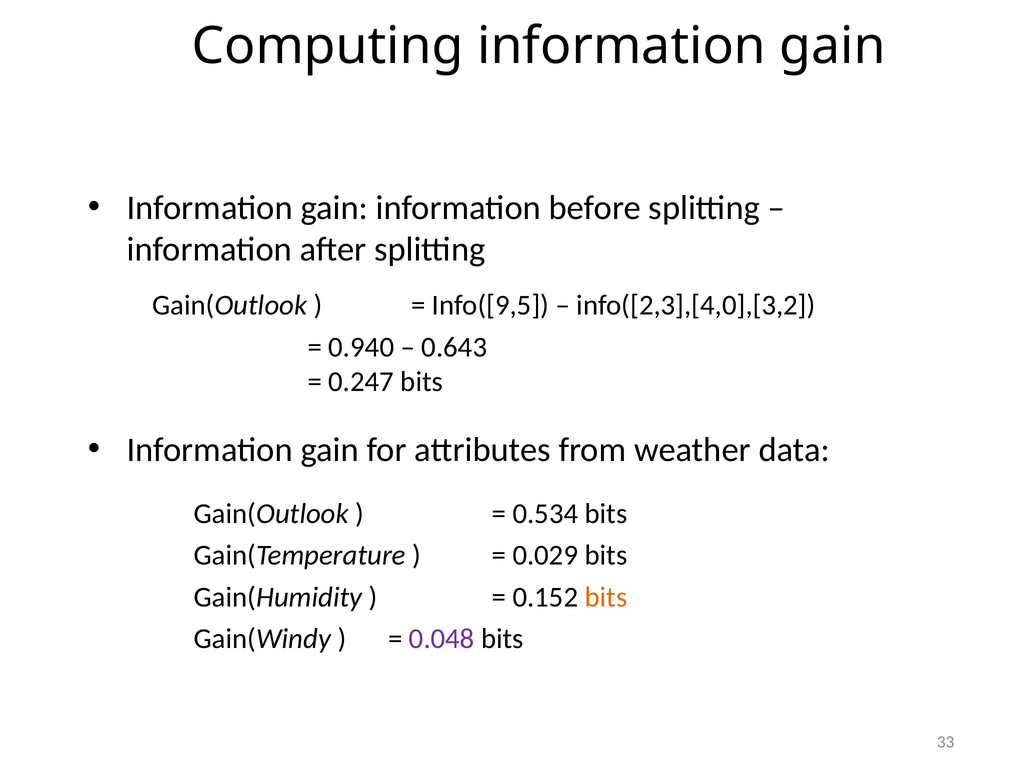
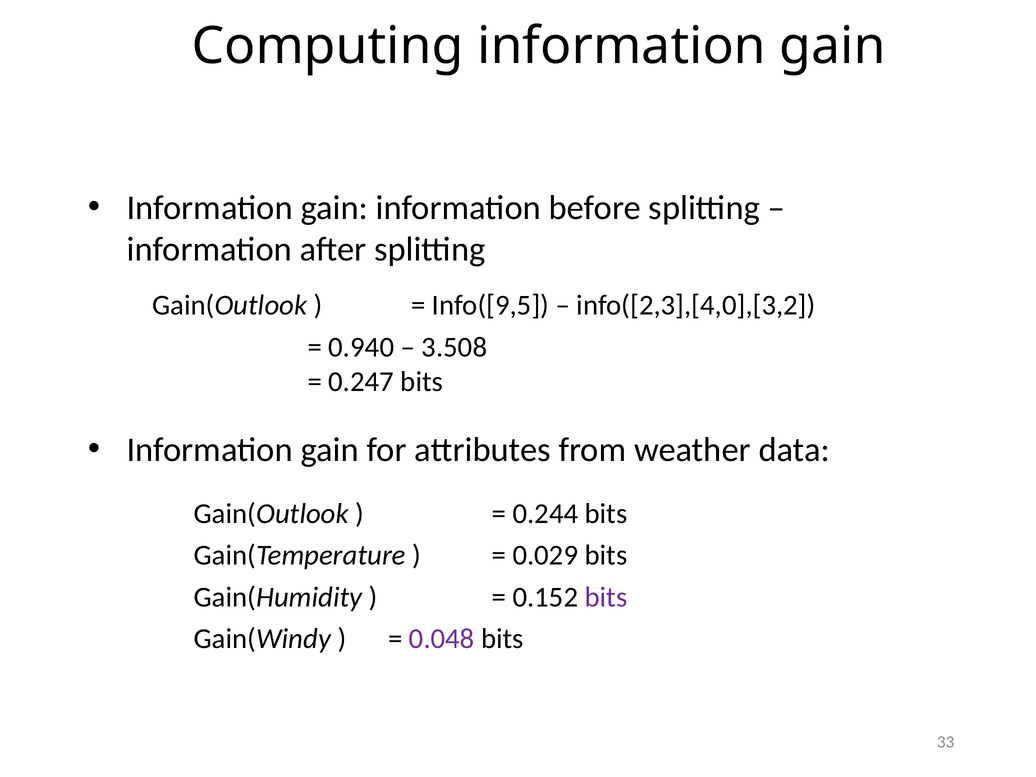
0.643: 0.643 -> 3.508
0.534: 0.534 -> 0.244
bits at (606, 597) colour: orange -> purple
